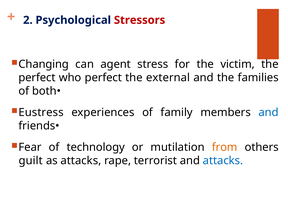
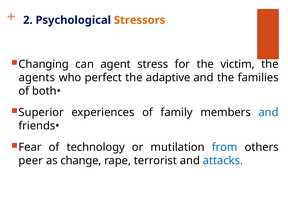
Stressors colour: red -> orange
perfect at (37, 78): perfect -> agents
external: external -> adaptive
Eustress: Eustress -> Superior
from colour: orange -> blue
guilt: guilt -> peer
as attacks: attacks -> change
